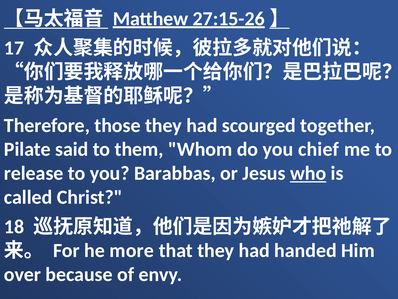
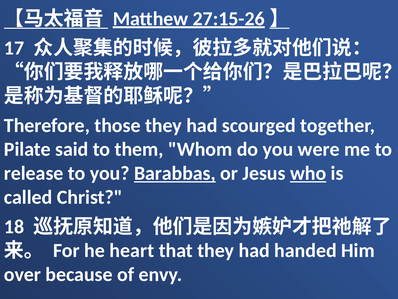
chief: chief -> were
Barabbas underline: none -> present
more: more -> heart
